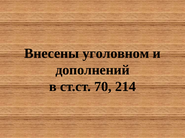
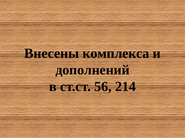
уголовном: уголовном -> комплекса
70: 70 -> 56
